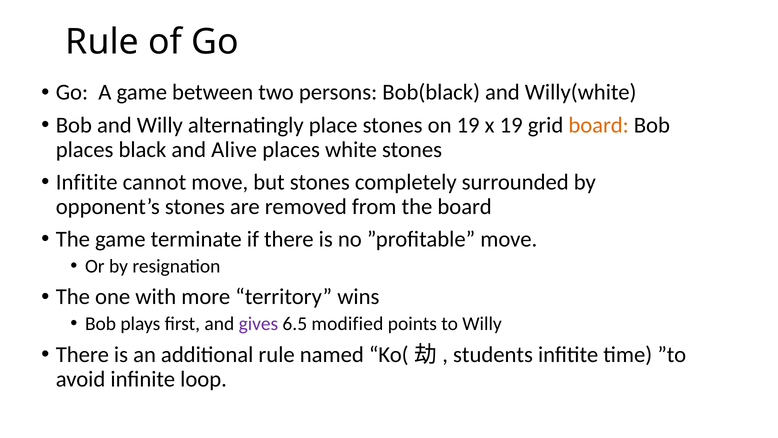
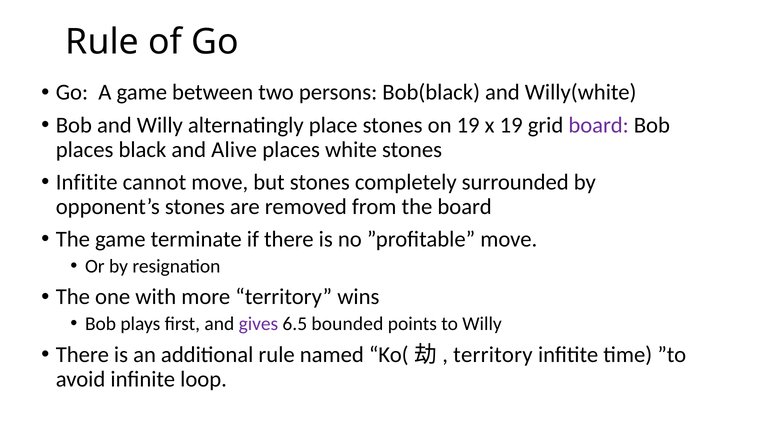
board at (599, 125) colour: orange -> purple
modified: modified -> bounded
students at (493, 354): students -> territory
